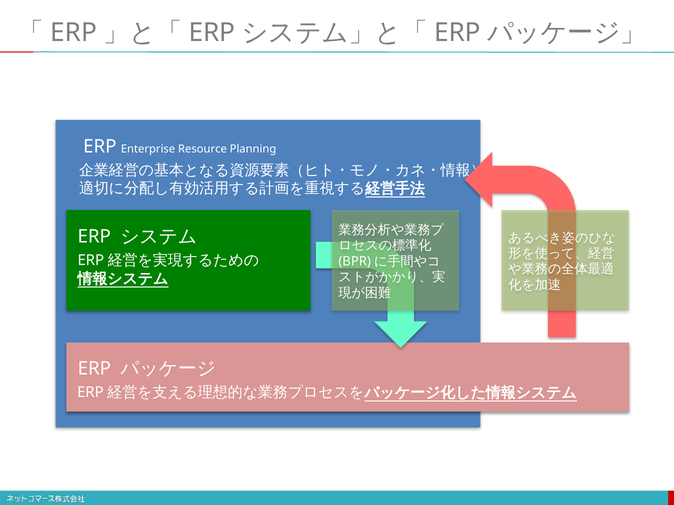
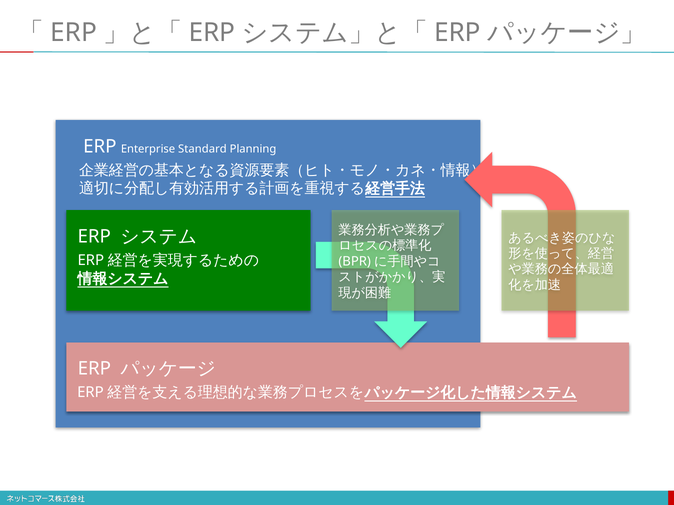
Resource: Resource -> Standard
